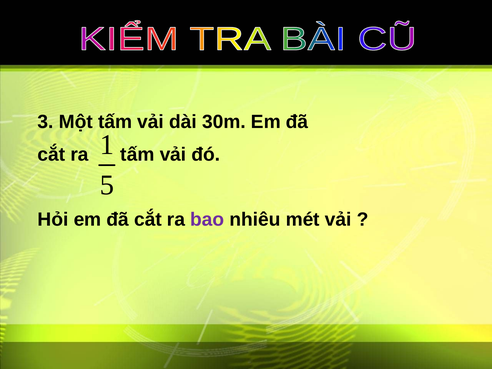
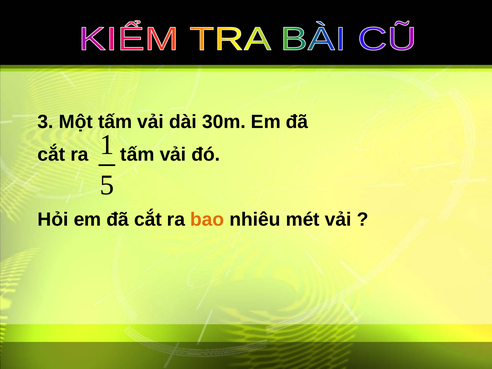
bao colour: purple -> orange
